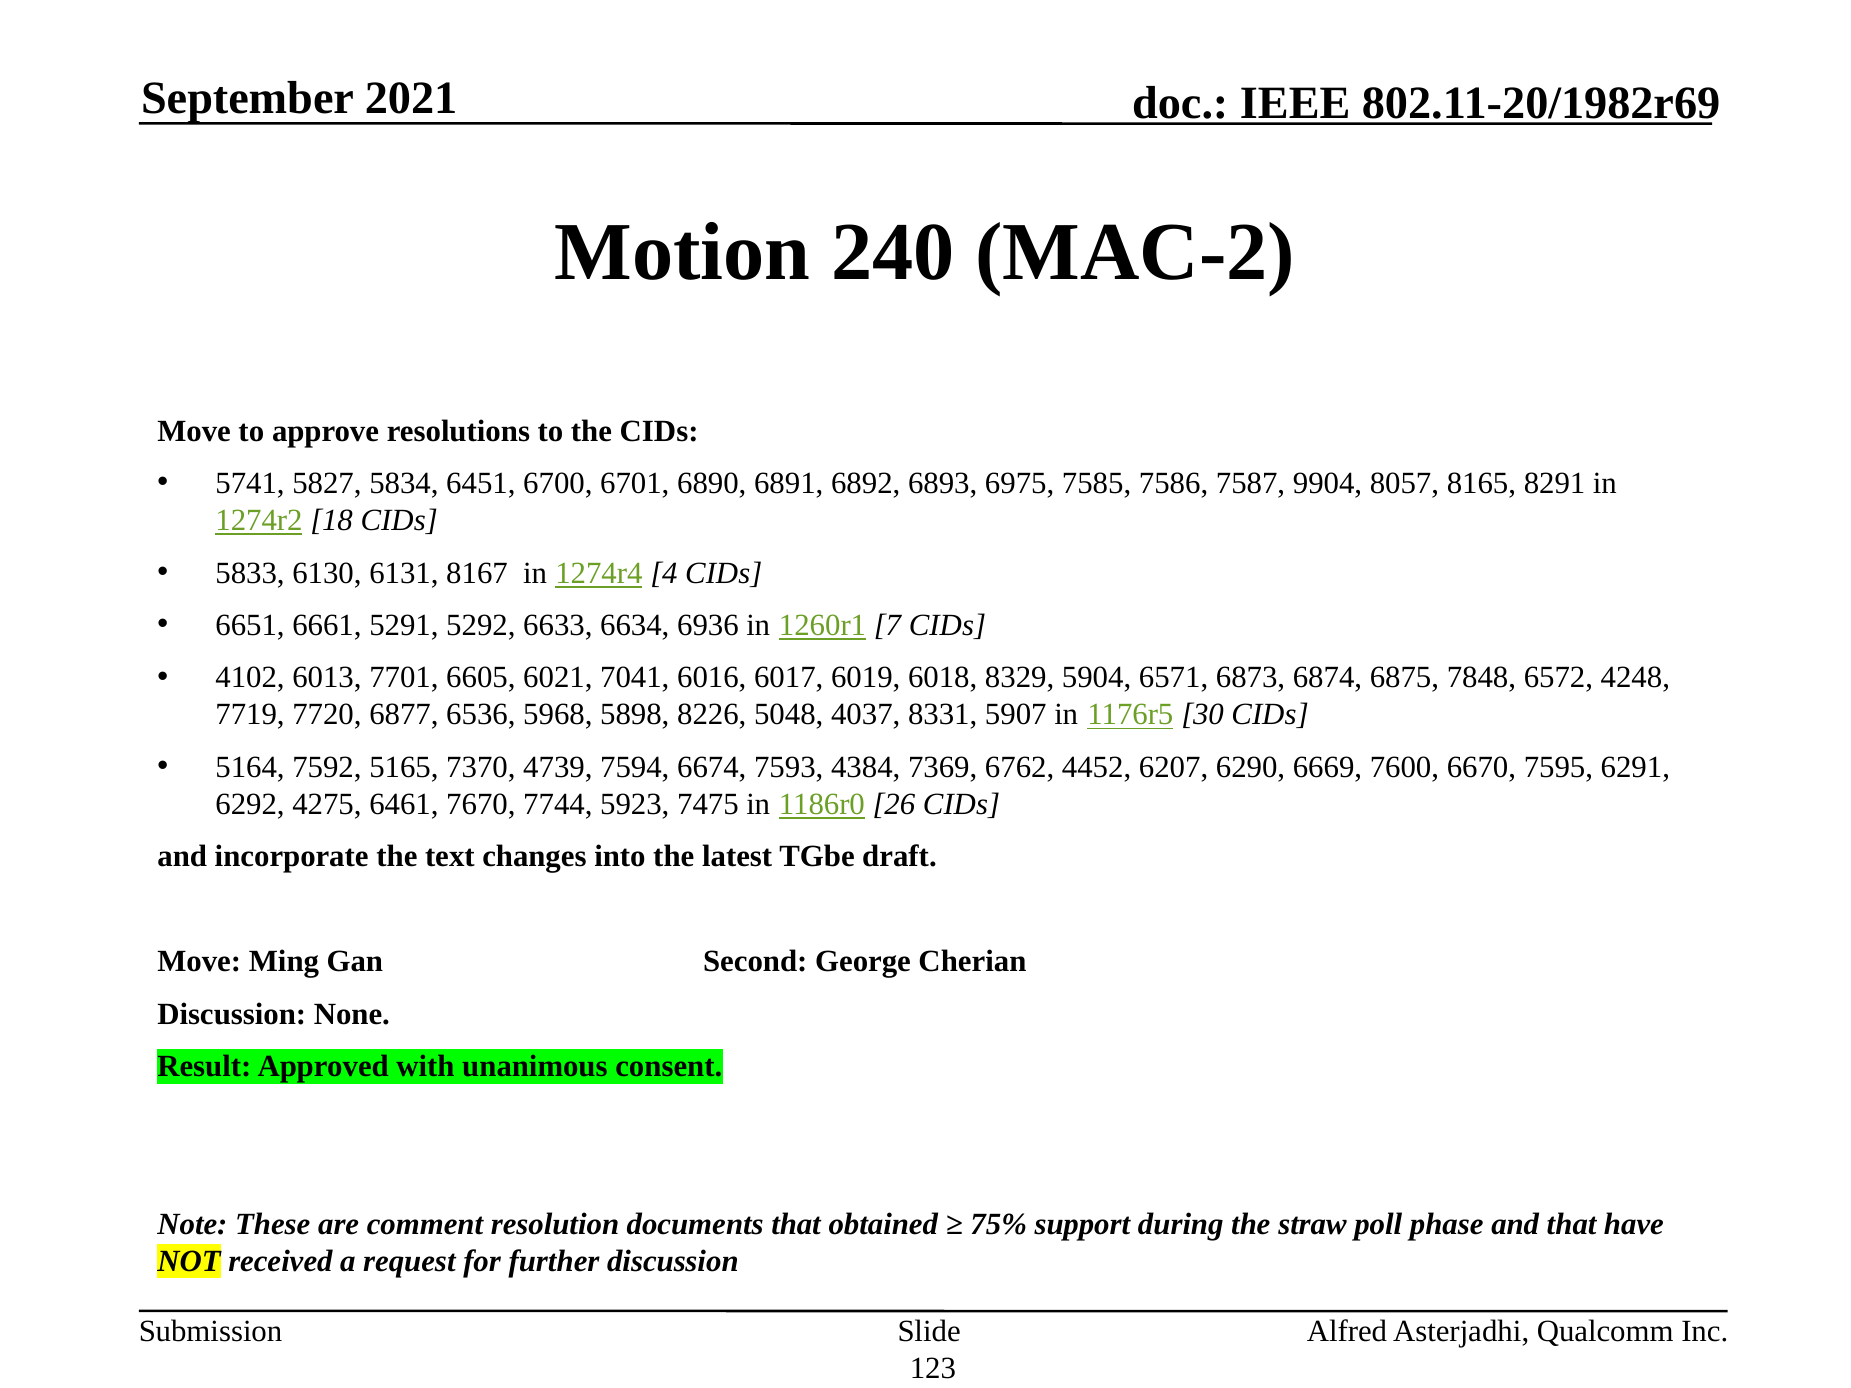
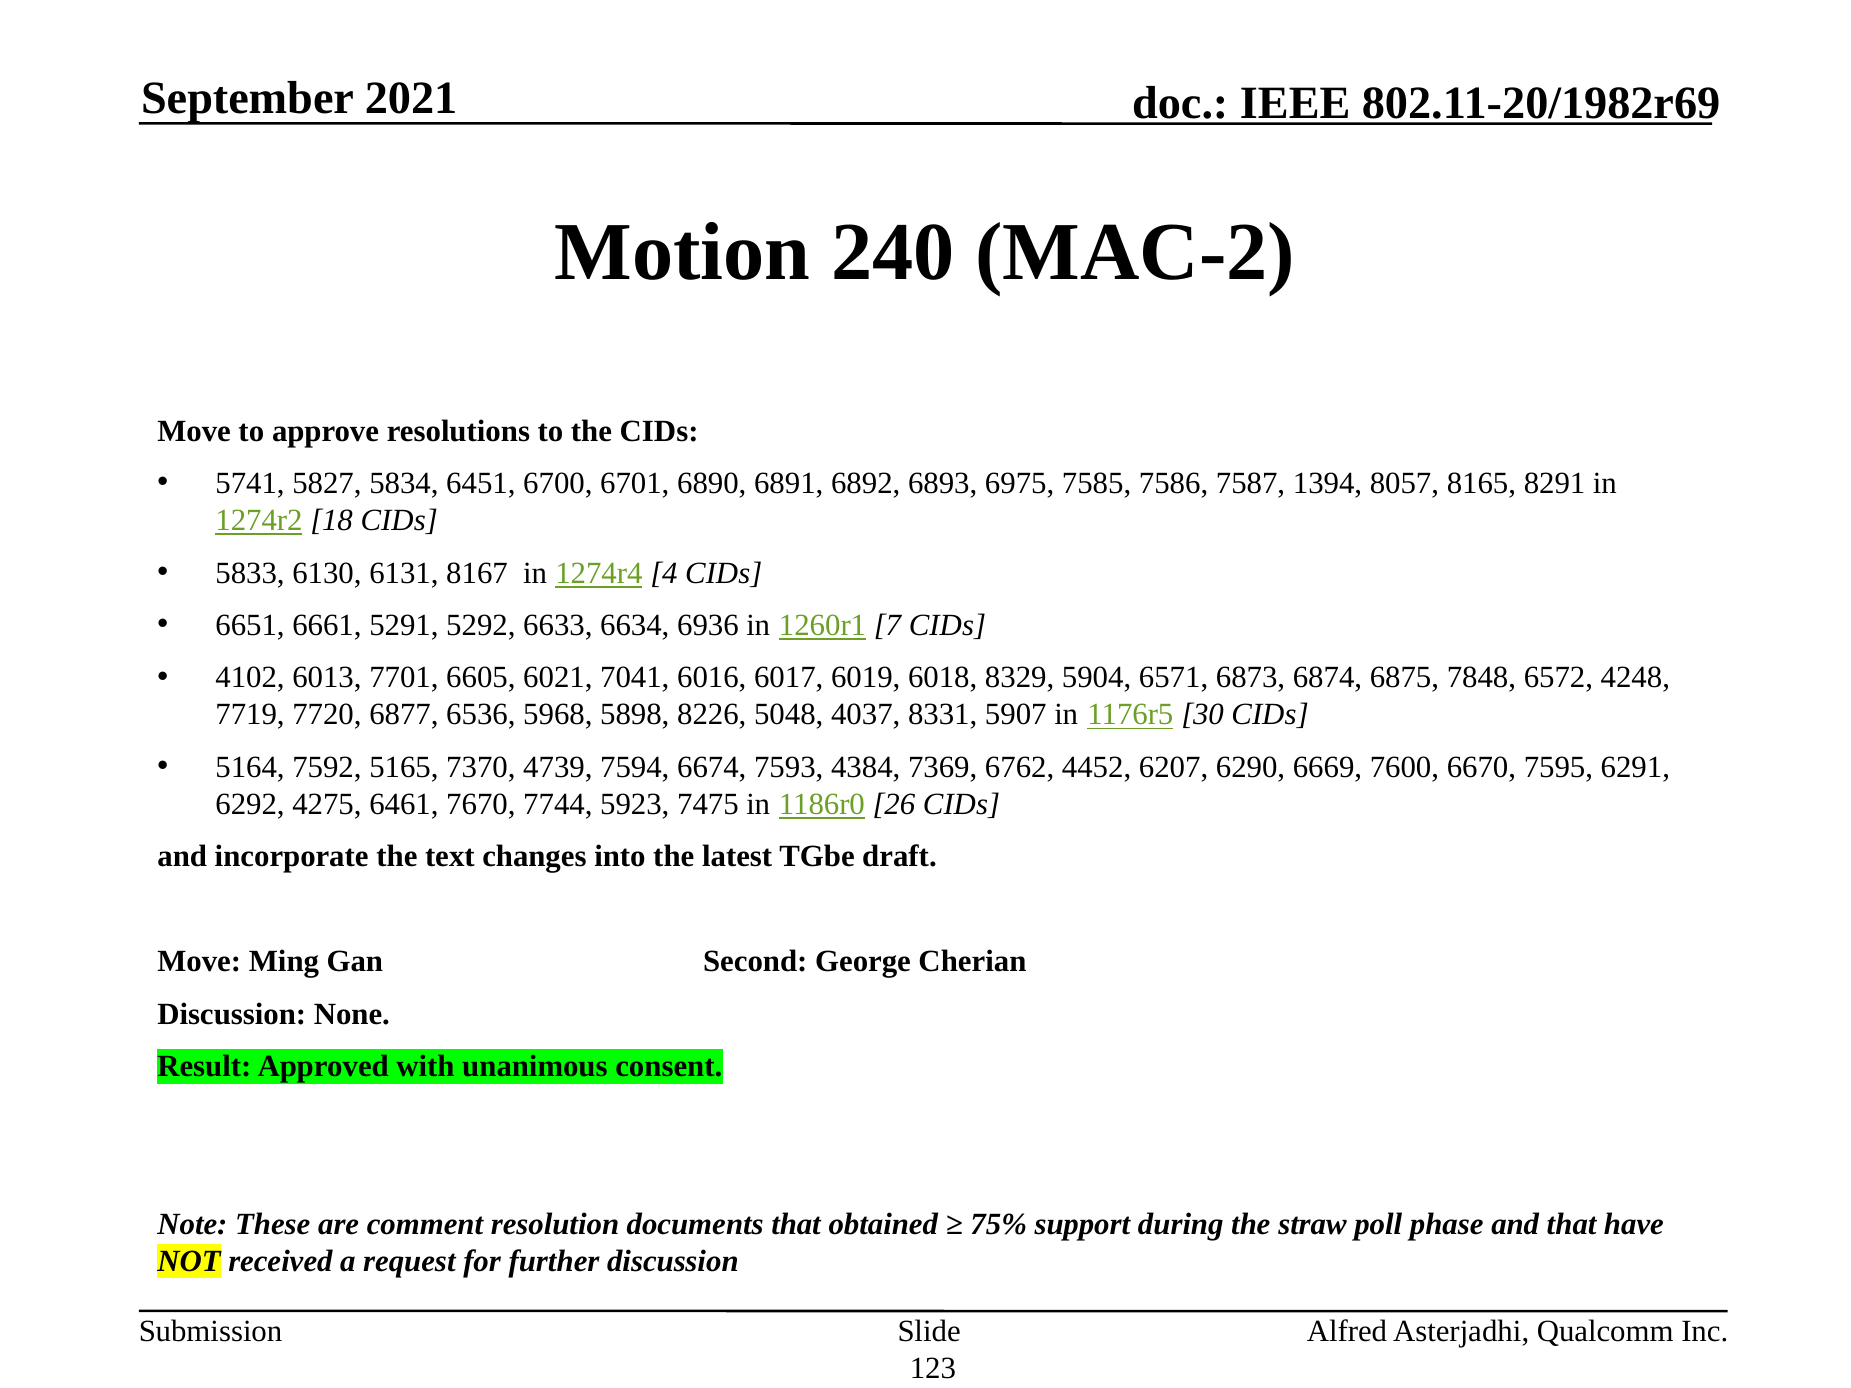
9904: 9904 -> 1394
